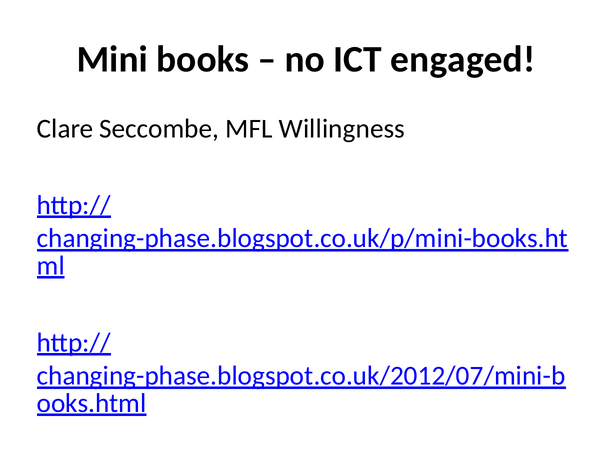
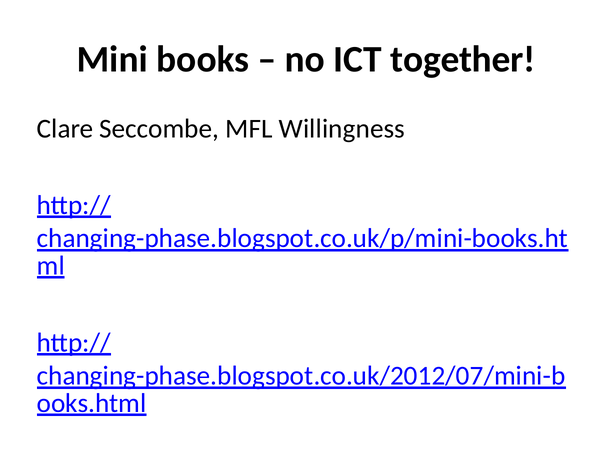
engaged: engaged -> together
